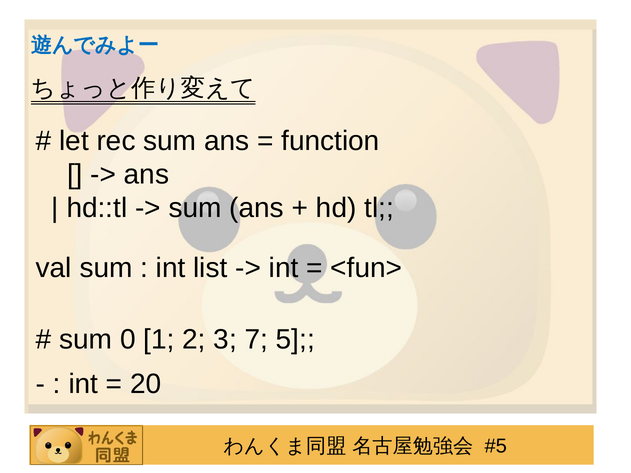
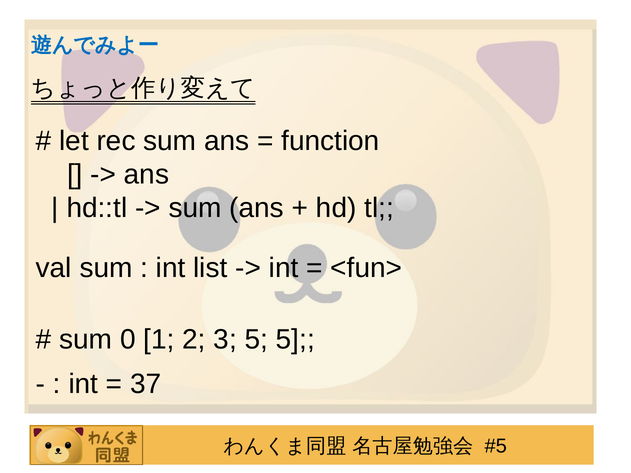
3 7: 7 -> 5
20: 20 -> 37
